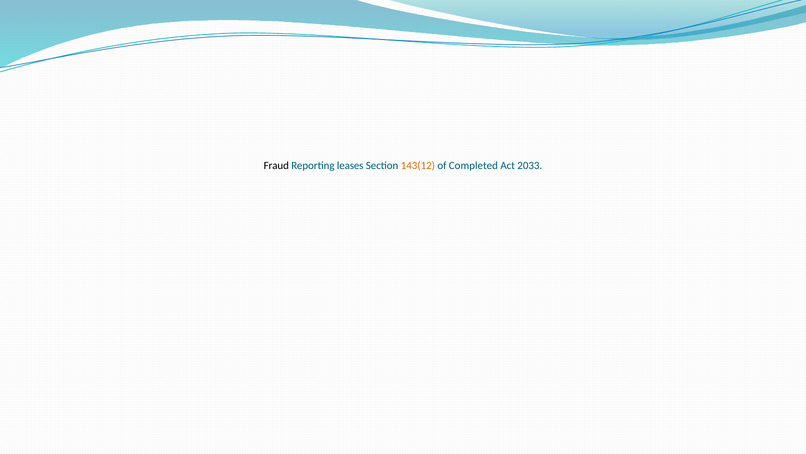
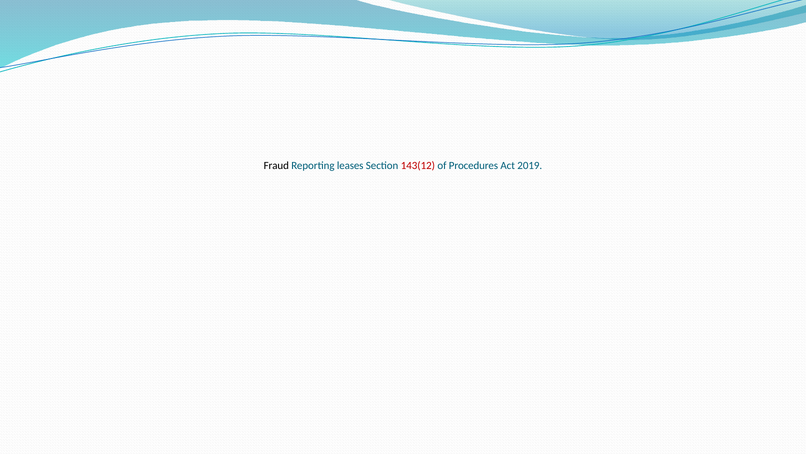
143(12 colour: orange -> red
Completed: Completed -> Procedures
2033: 2033 -> 2019
